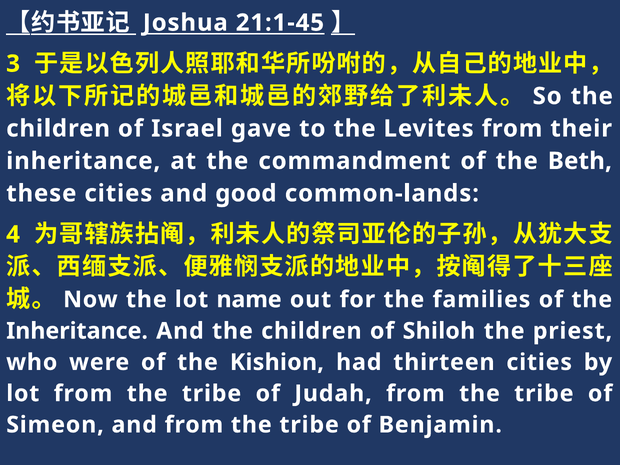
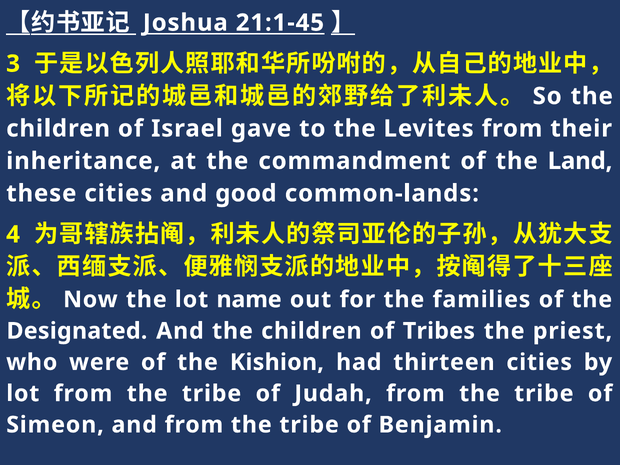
Beth: Beth -> Land
Inheritance at (77, 331): Inheritance -> Designated
Shiloh: Shiloh -> Tribes
